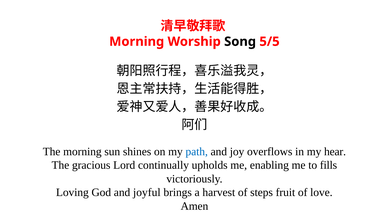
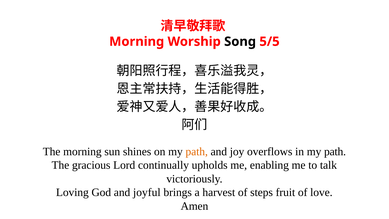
path at (197, 151) colour: blue -> orange
in my hear: hear -> path
fills: fills -> talk
